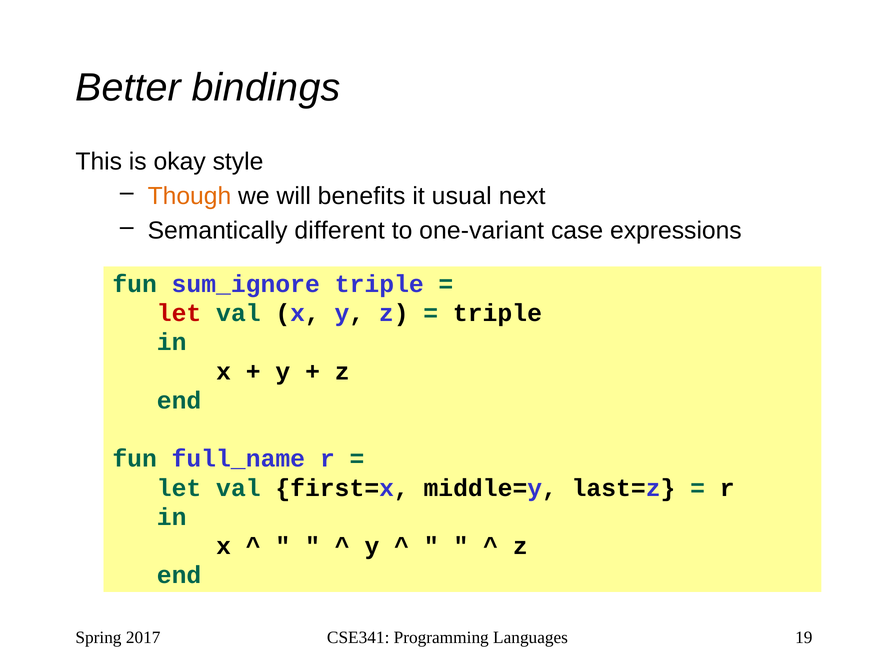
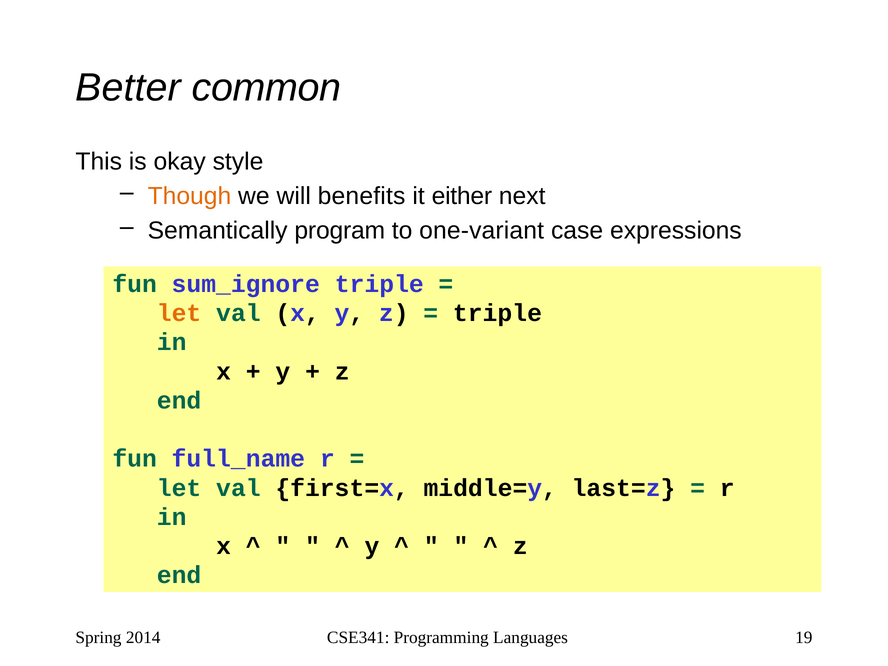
bindings: bindings -> common
usual: usual -> either
different: different -> program
let at (179, 313) colour: red -> orange
2017: 2017 -> 2014
